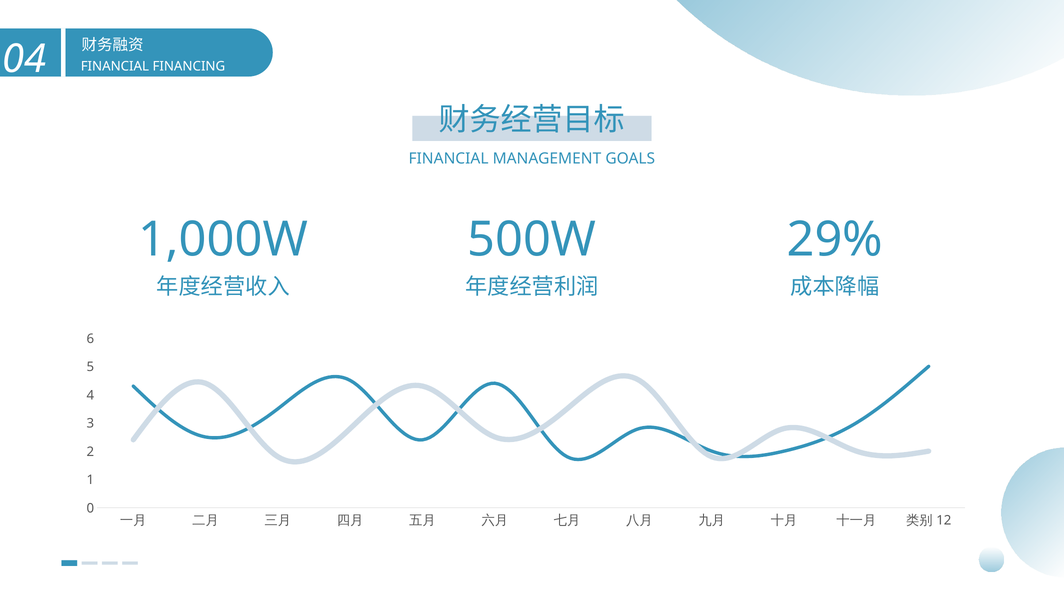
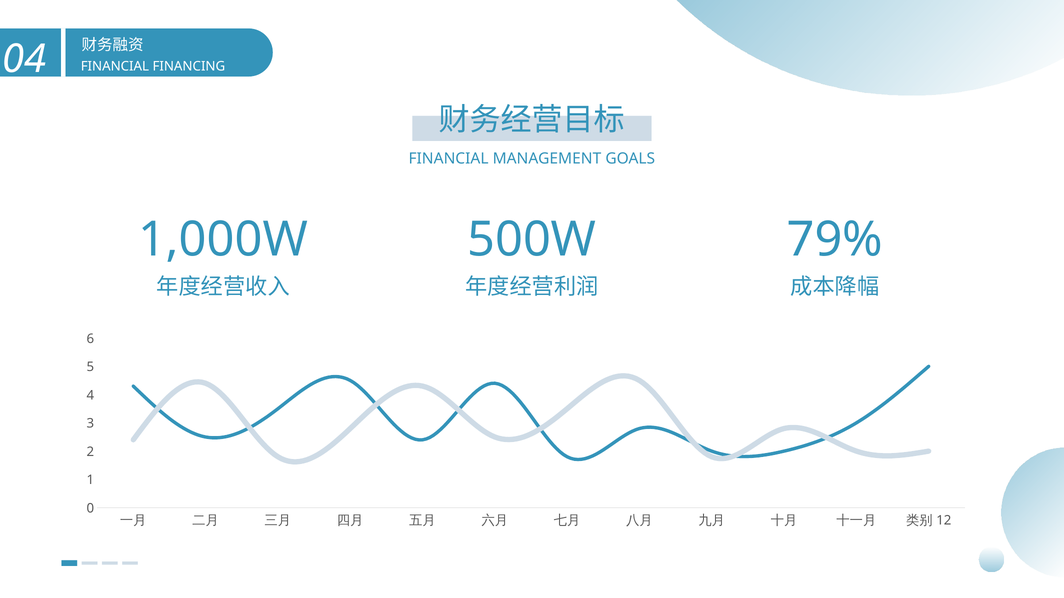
29%: 29% -> 79%
